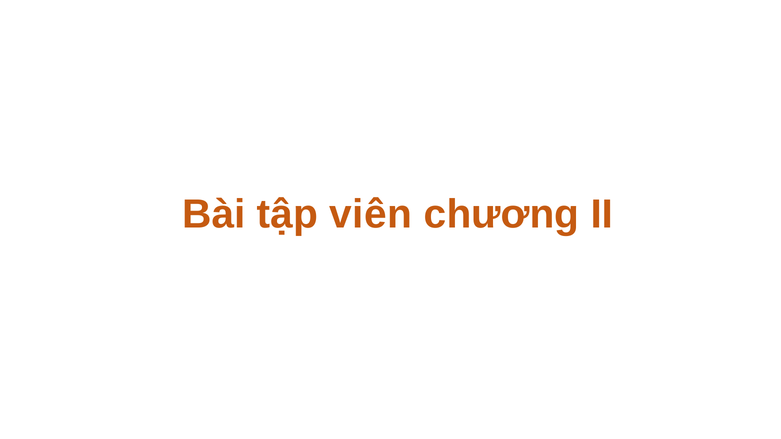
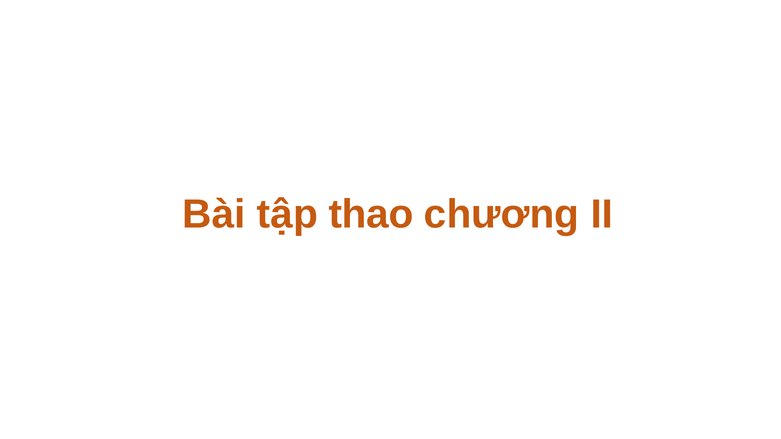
viên: viên -> thao
